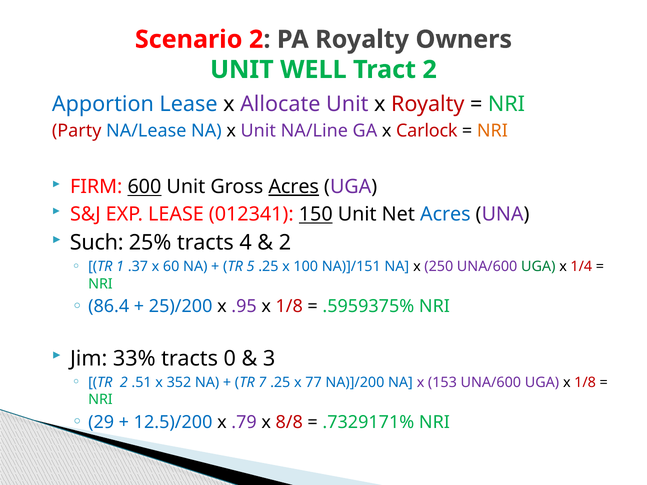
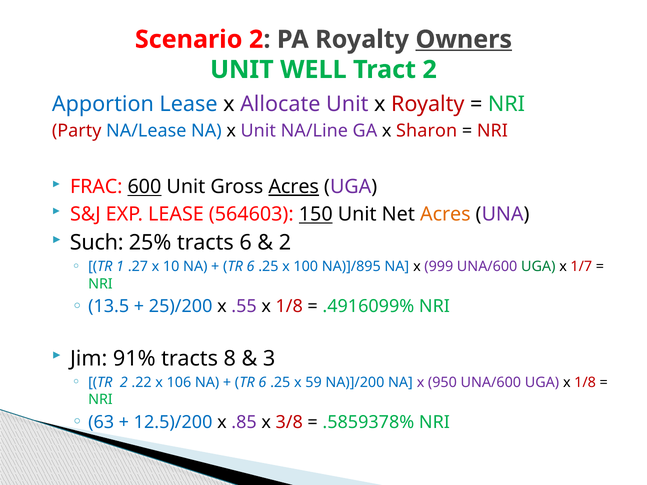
Owners underline: none -> present
Carlock: Carlock -> Sharon
NRI at (492, 131) colour: orange -> red
FIRM: FIRM -> FRAC
012341: 012341 -> 564603
Acres at (445, 214) colour: blue -> orange
tracts 4: 4 -> 6
.37: .37 -> .27
60: 60 -> 10
5 at (251, 267): 5 -> 6
NA)]/151: NA)]/151 -> NA)]/895
250: 250 -> 999
1/4: 1/4 -> 1/7
86.4: 86.4 -> 13.5
.95: .95 -> .55
.5959375%: .5959375% -> .4916099%
33%: 33% -> 91%
0: 0 -> 8
.51: .51 -> .22
352: 352 -> 106
7 at (262, 383): 7 -> 6
77: 77 -> 59
153: 153 -> 950
29: 29 -> 63
.79: .79 -> .85
8/8: 8/8 -> 3/8
.7329171%: .7329171% -> .5859378%
